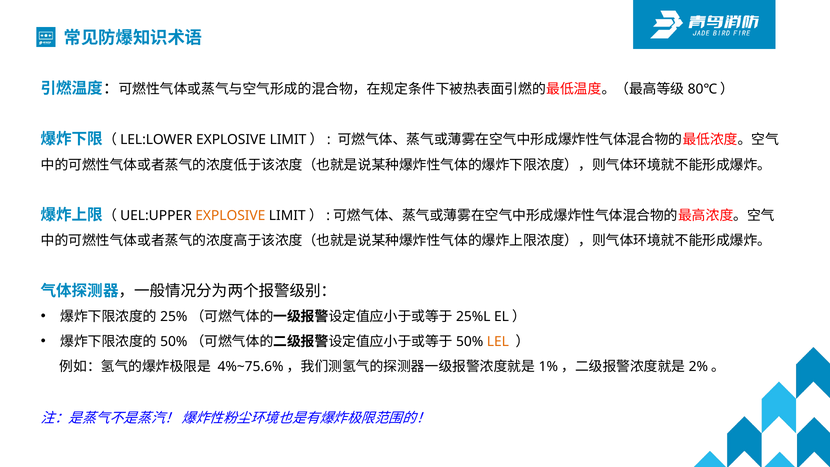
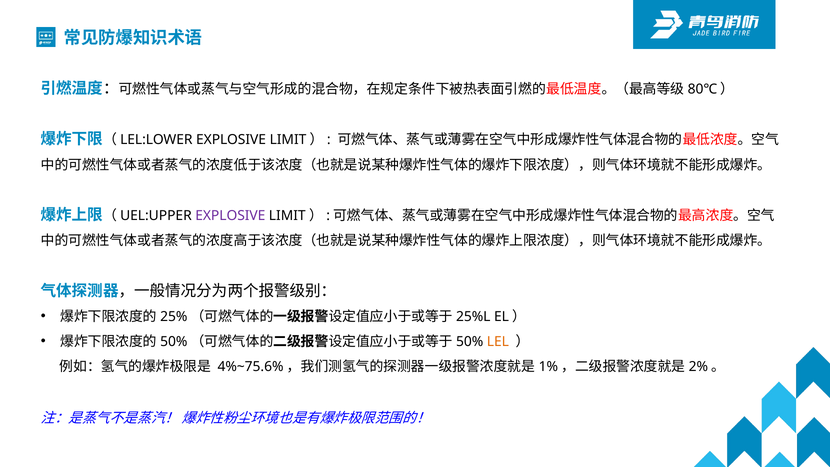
EXPLOSIVE at (230, 216) colour: orange -> purple
